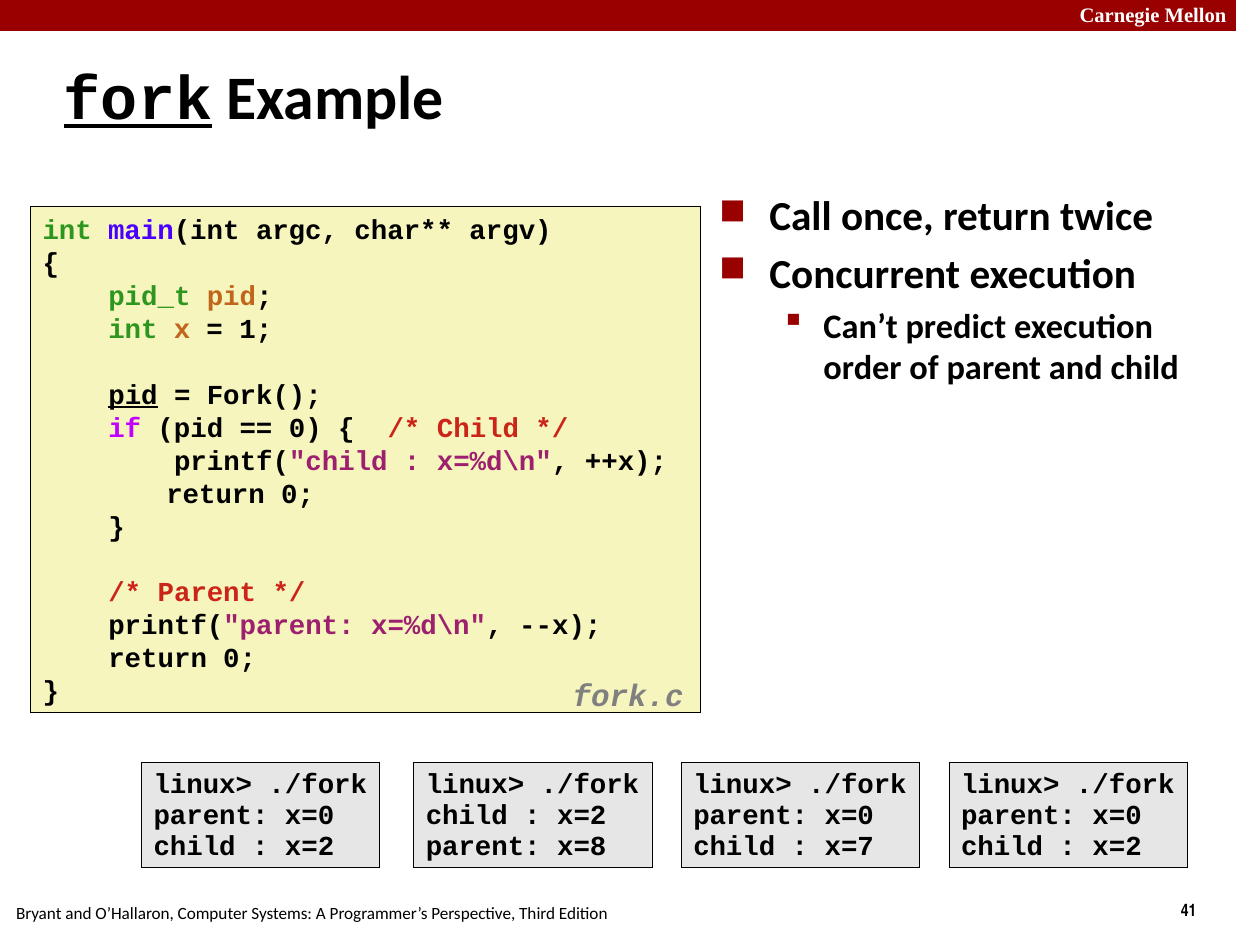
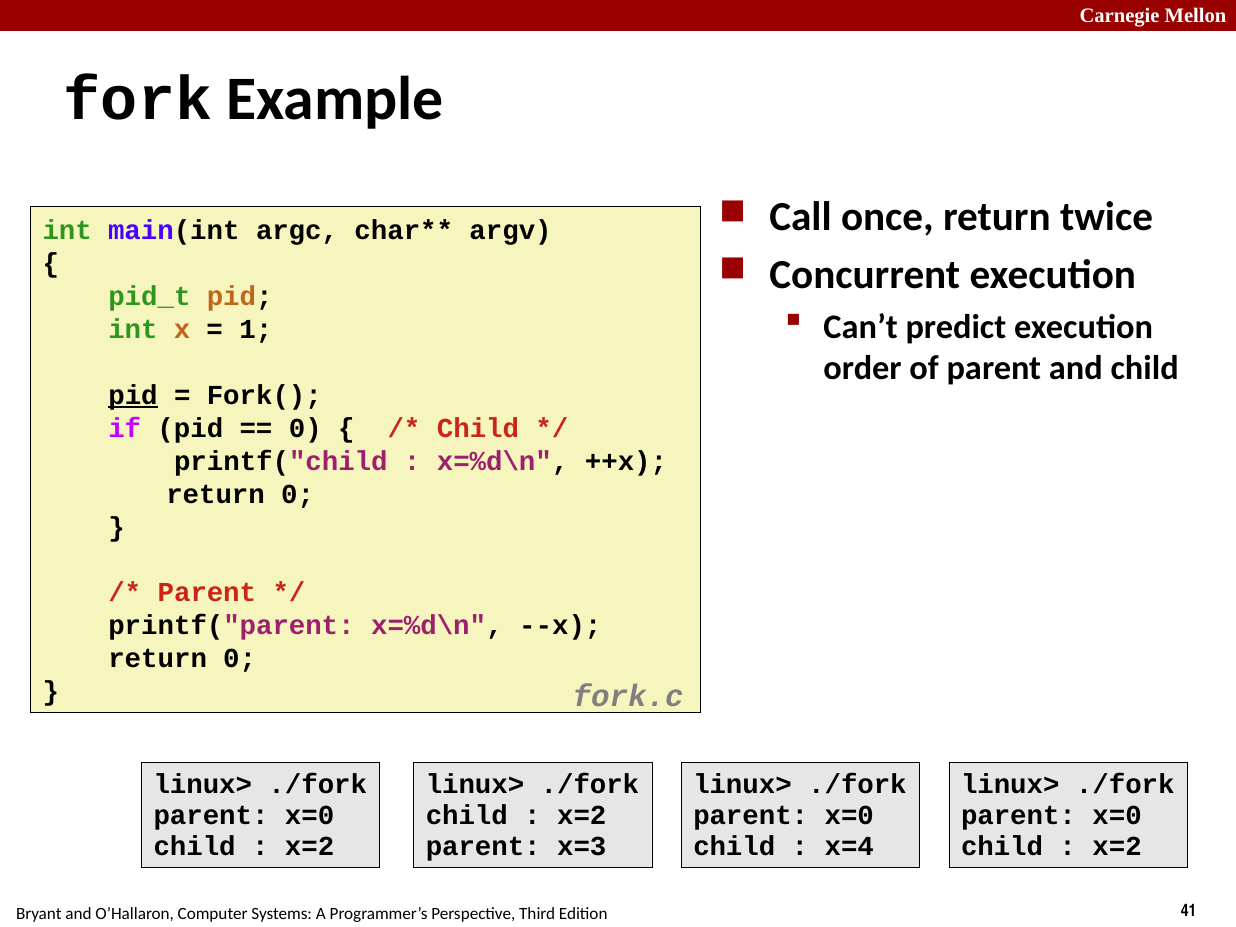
fork underline: present -> none
x=8: x=8 -> x=3
x=7: x=7 -> x=4
